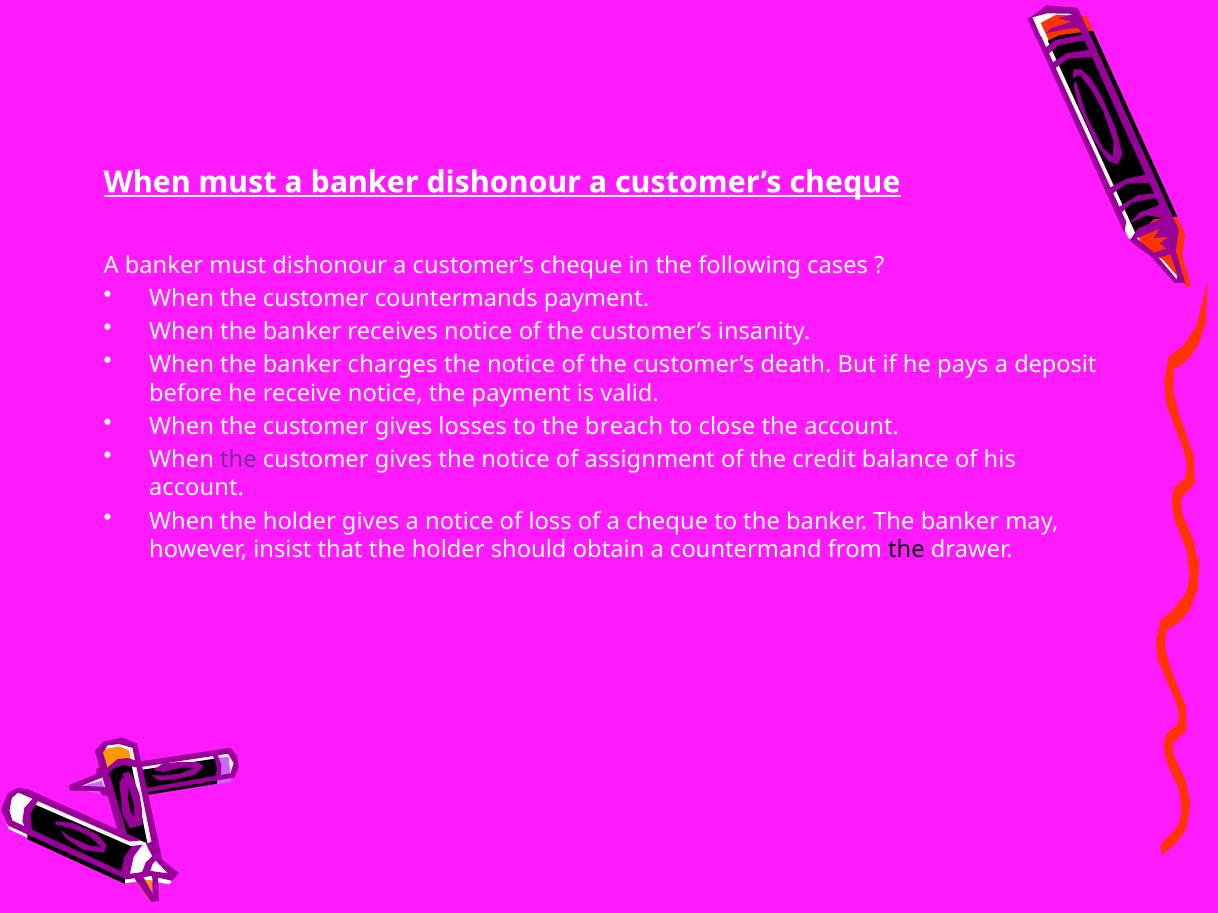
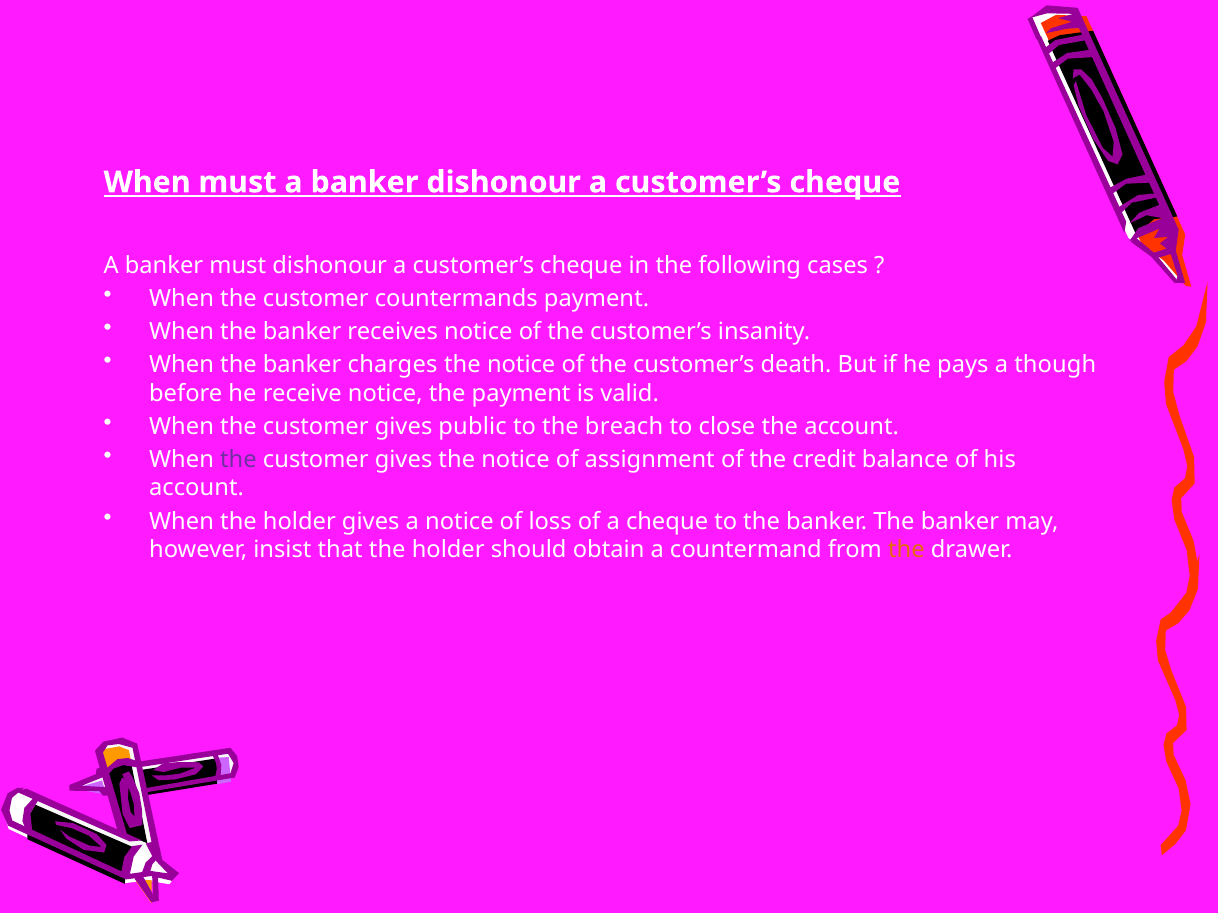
deposit: deposit -> though
losses: losses -> public
the at (906, 550) colour: black -> orange
